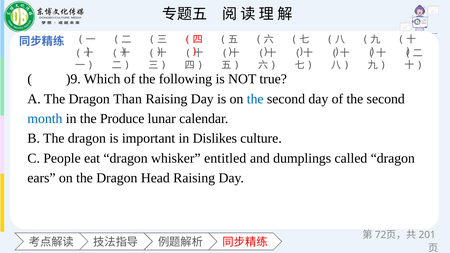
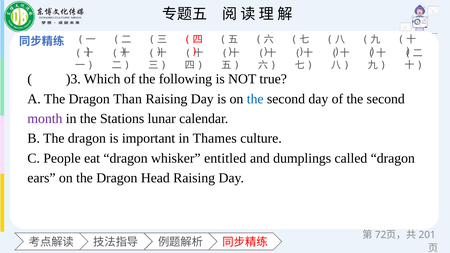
)9: )9 -> )3
month colour: blue -> purple
Produce: Produce -> Stations
Dislikes: Dislikes -> Thames
